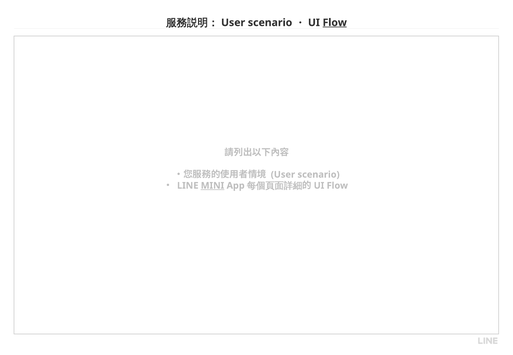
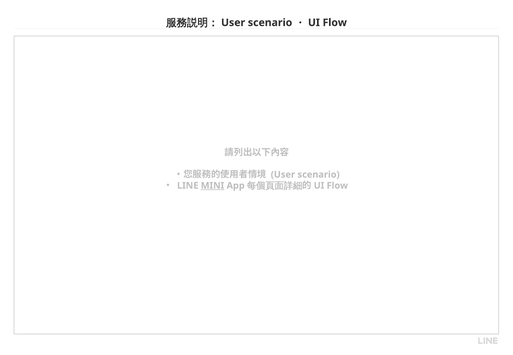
Flow at (335, 23) underline: present -> none
